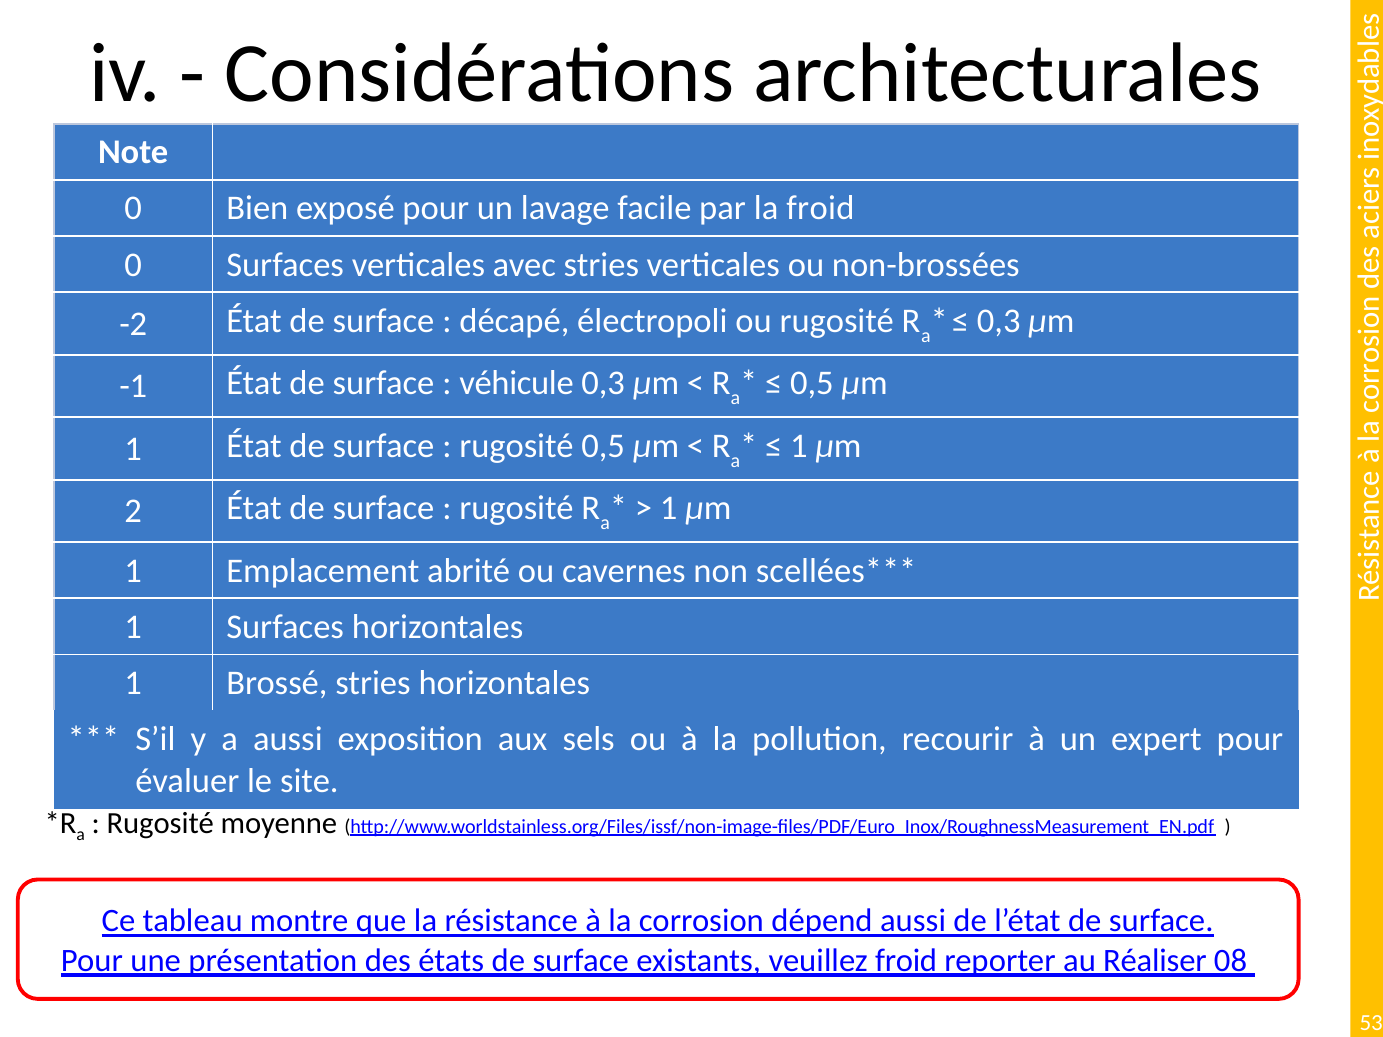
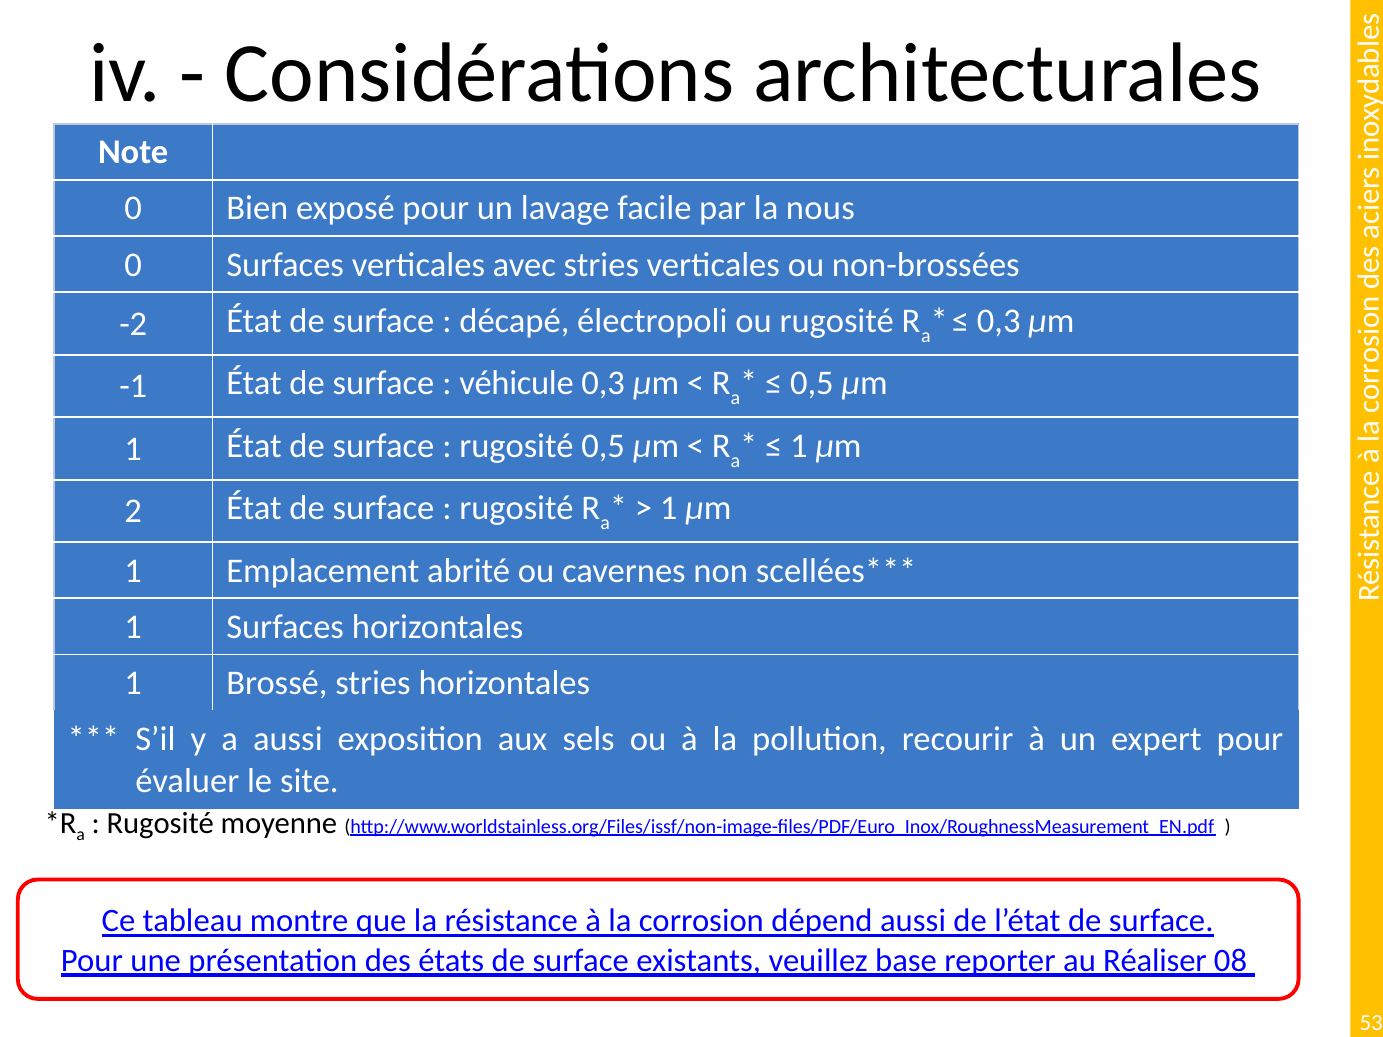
la froid: froid -> nous
veuillez froid: froid -> base
